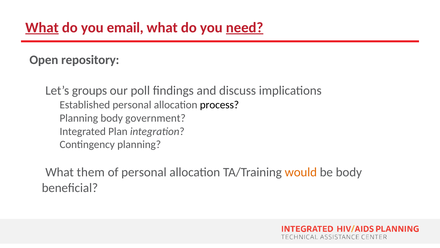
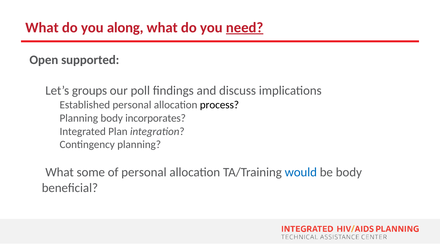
What at (42, 27) underline: present -> none
email: email -> along
repository: repository -> supported
government: government -> incorporates
them: them -> some
would colour: orange -> blue
